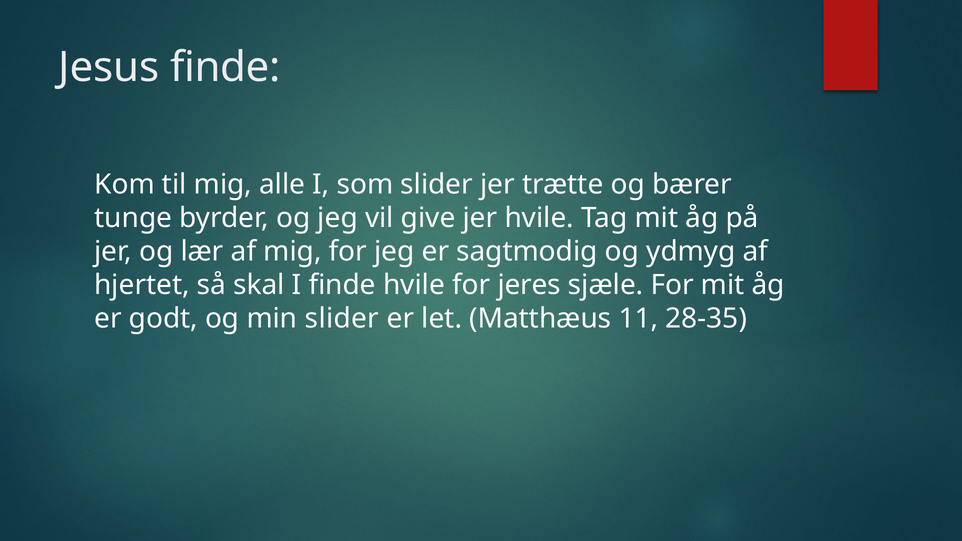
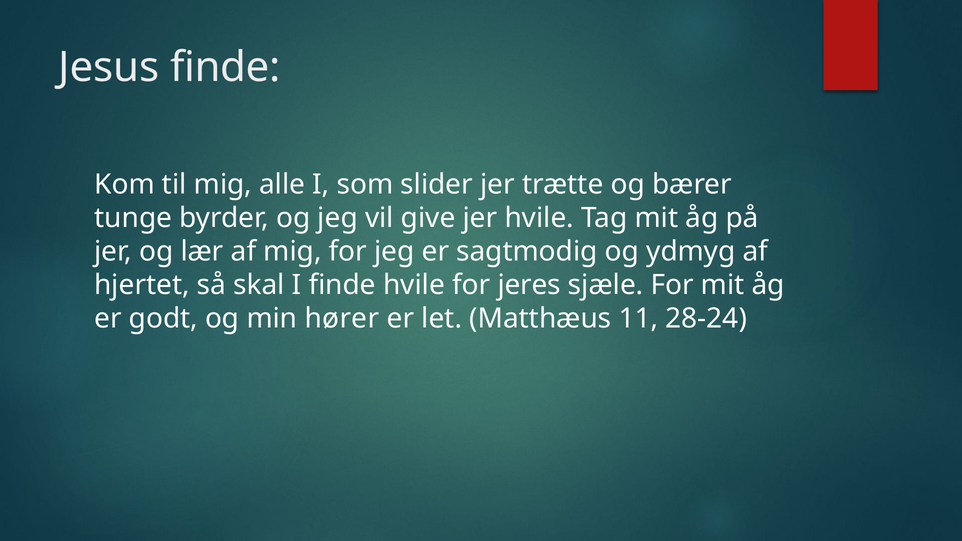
min slider: slider -> hører
28-35: 28-35 -> 28-24
